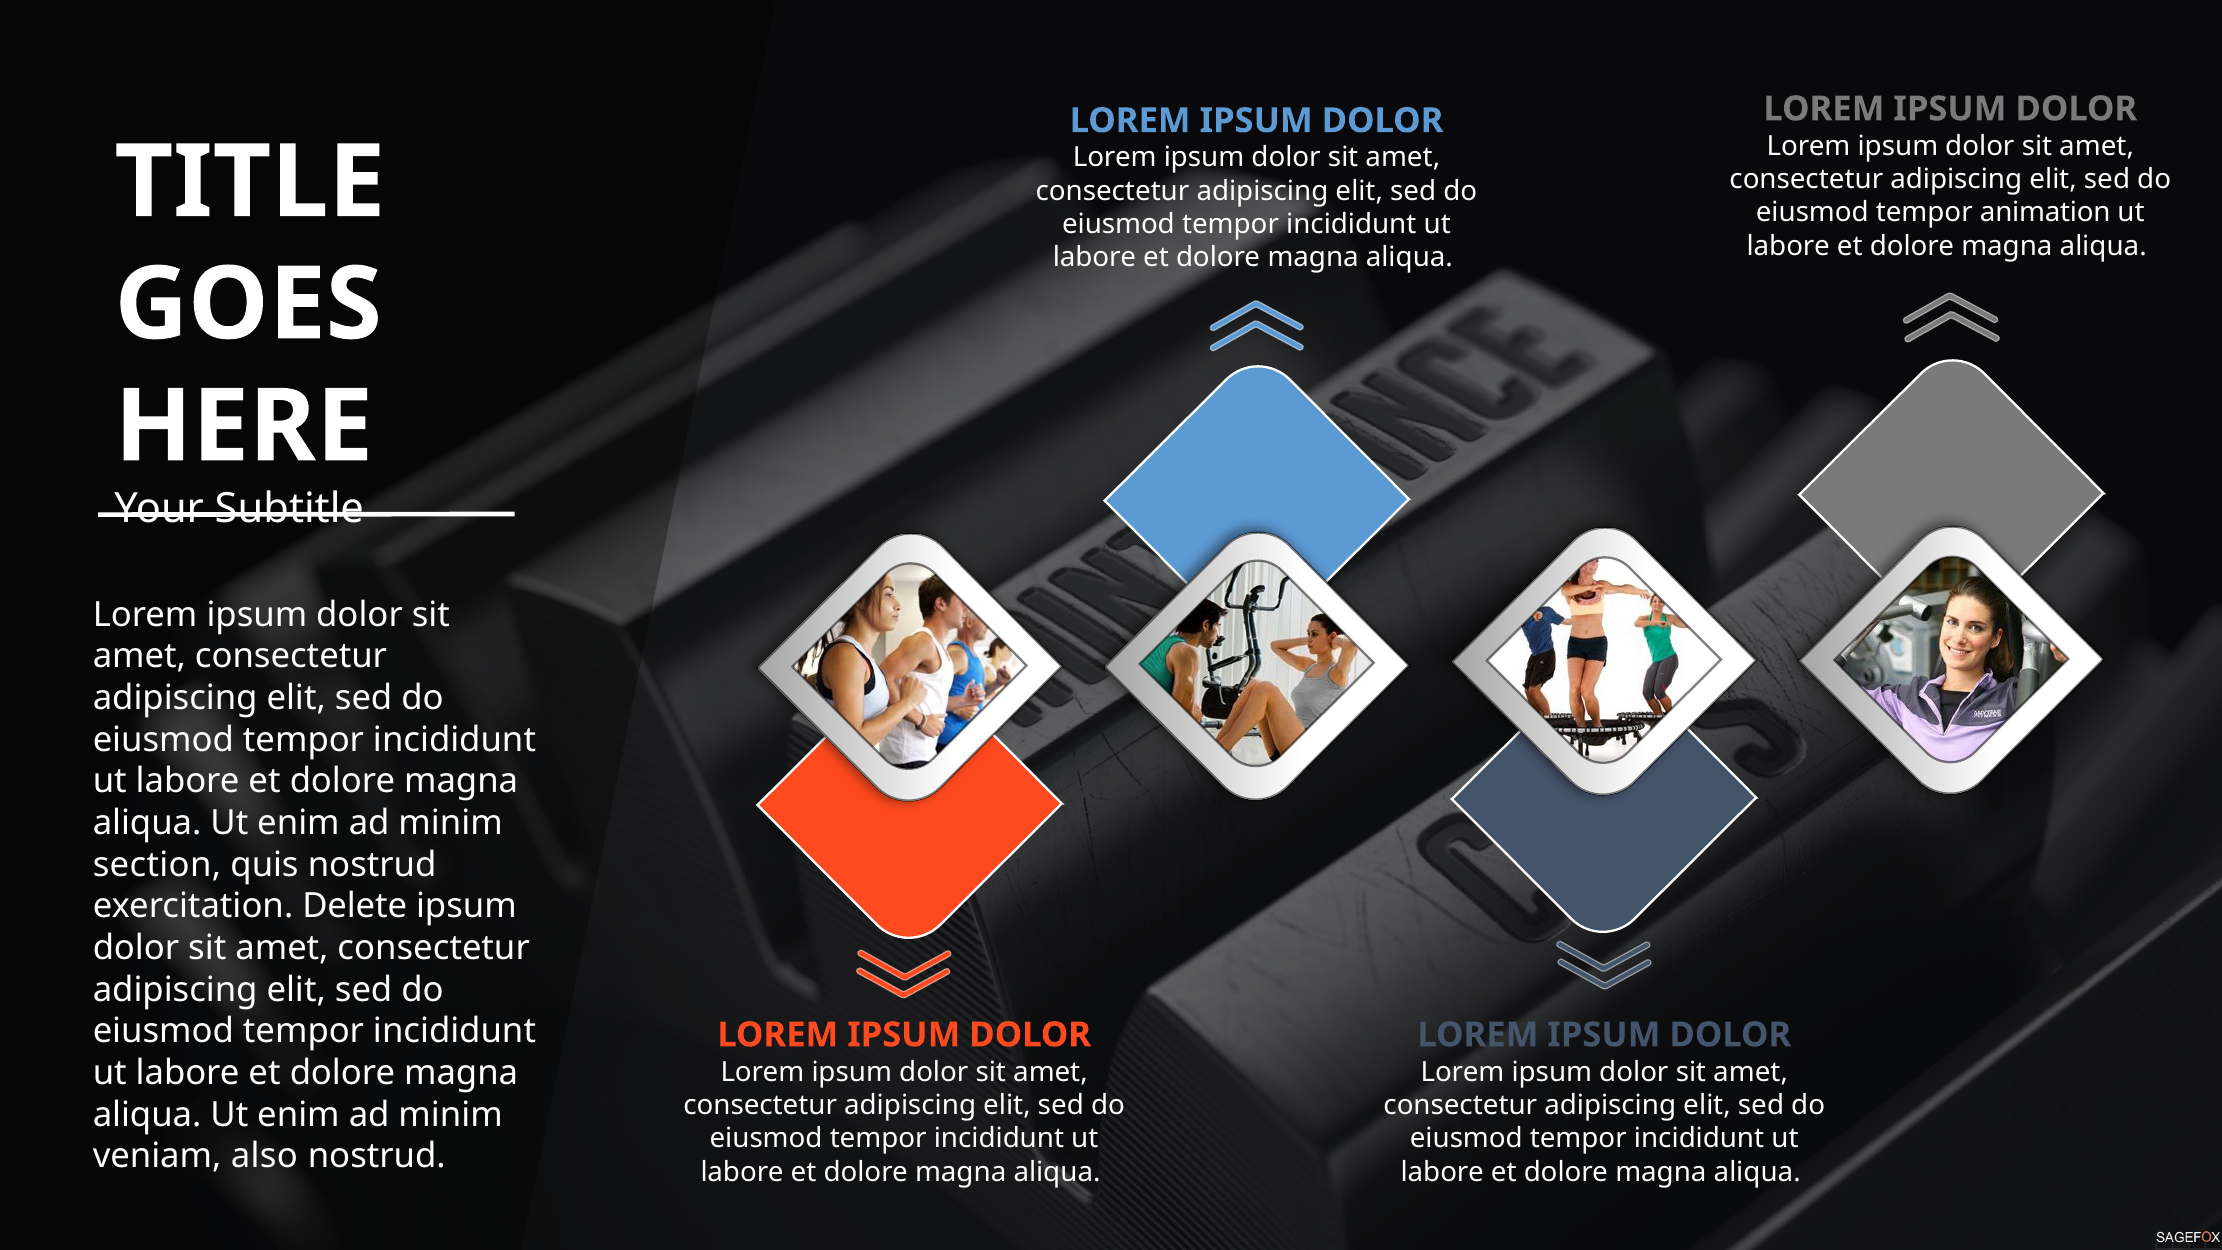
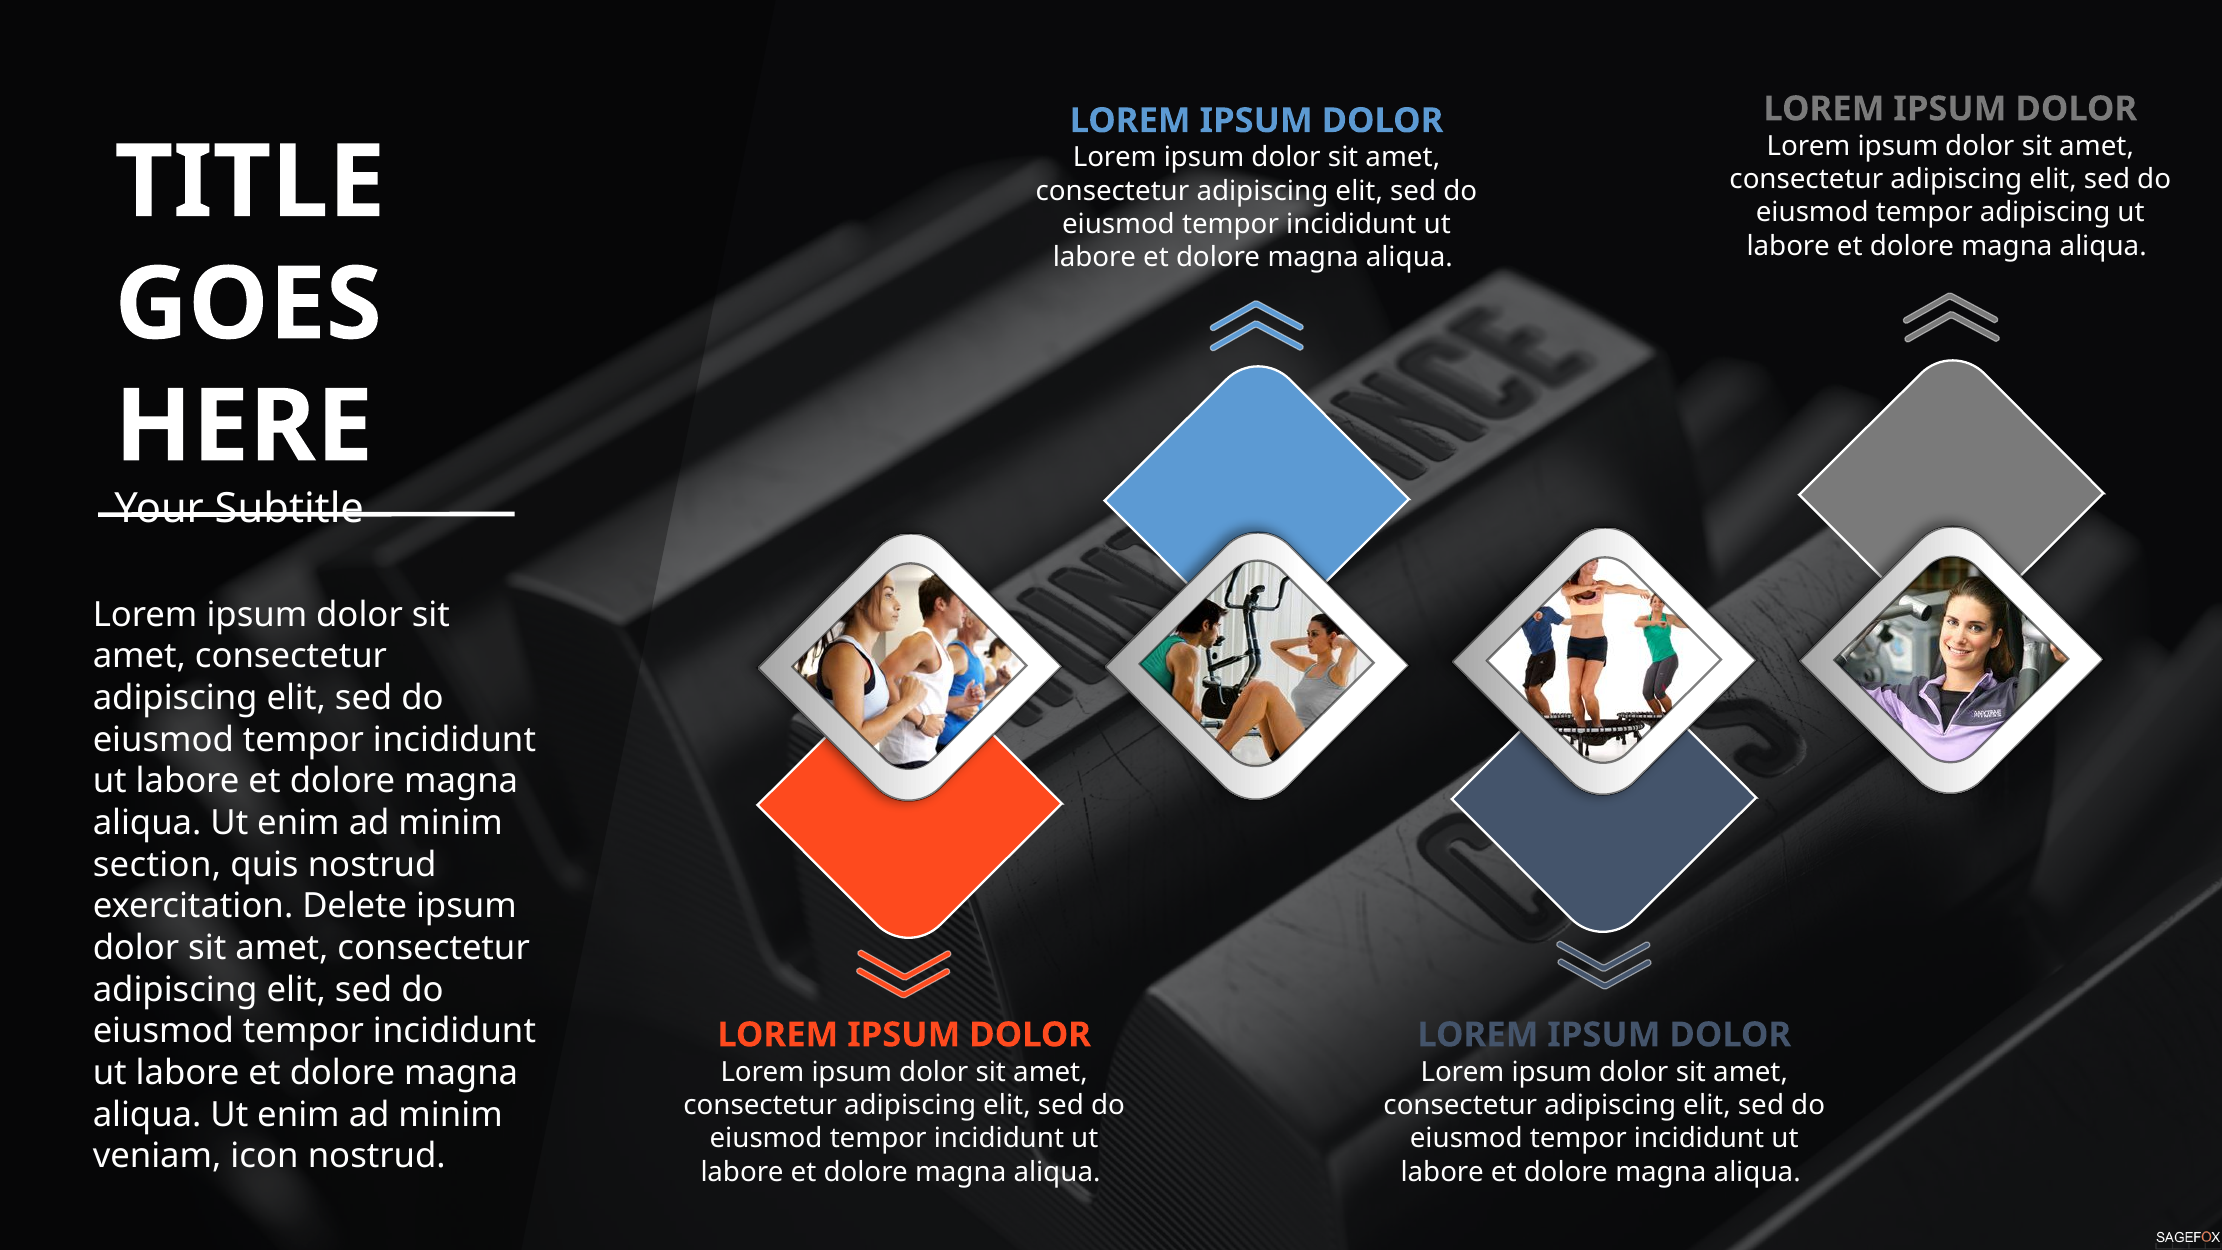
tempor animation: animation -> adipiscing
also: also -> icon
